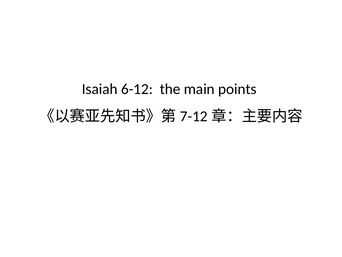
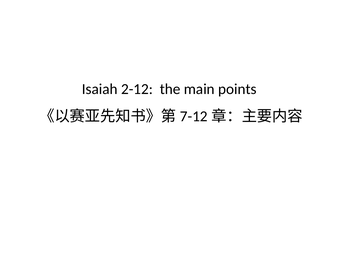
6-12: 6-12 -> 2-12
